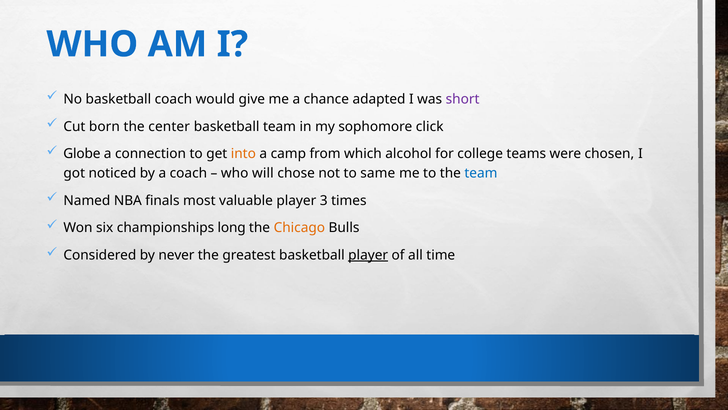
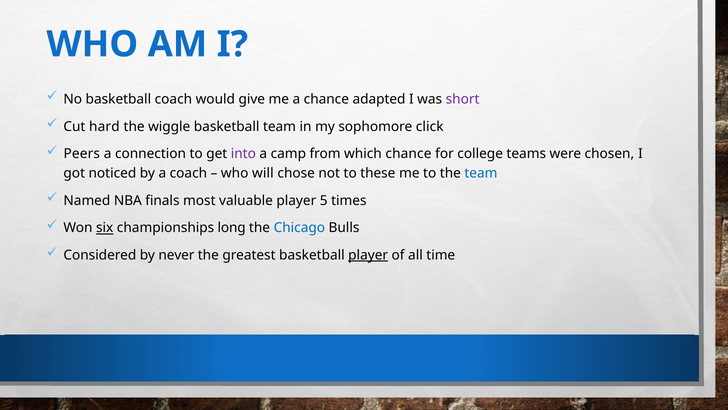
born: born -> hard
center: center -> wiggle
Globe: Globe -> Peers
into colour: orange -> purple
which alcohol: alcohol -> chance
same: same -> these
3: 3 -> 5
six underline: none -> present
Chicago colour: orange -> blue
